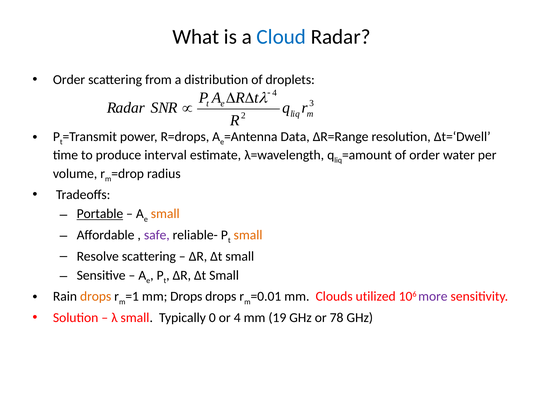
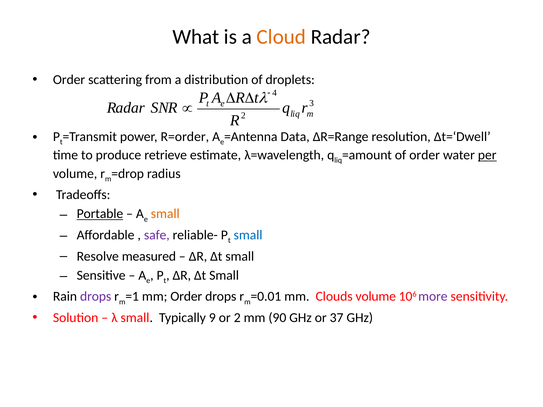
Cloud colour: blue -> orange
R=drops: R=drops -> R=order
interval: interval -> retrieve
per underline: none -> present
small at (248, 235) colour: orange -> blue
Resolve scattering: scattering -> measured
drops at (96, 297) colour: orange -> purple
mm Drops: Drops -> Order
Clouds utilized: utilized -> volume
0: 0 -> 9
or 4: 4 -> 2
19: 19 -> 90
78: 78 -> 37
